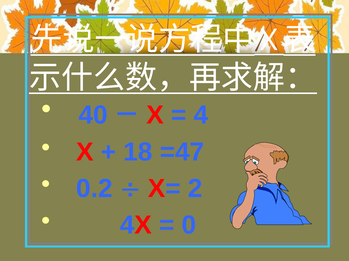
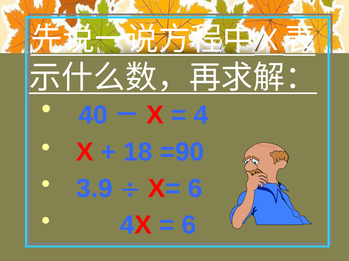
=47: =47 -> =90
0.2: 0.2 -> 3.9
X= 2: 2 -> 6
0 at (189, 226): 0 -> 6
